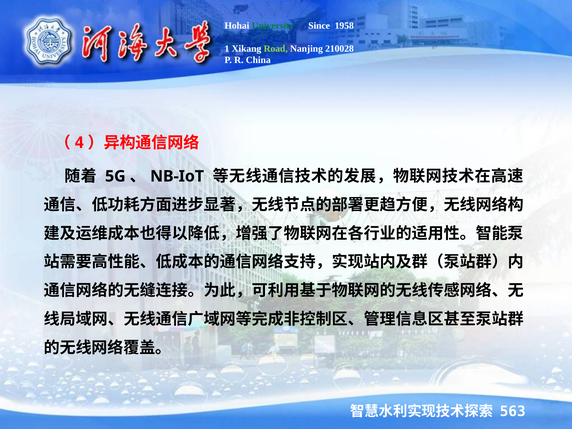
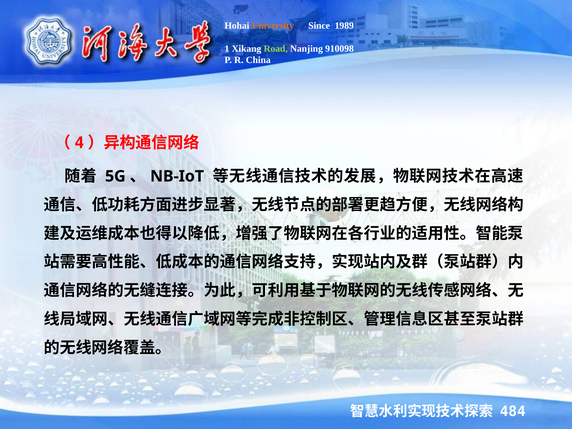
University colour: green -> orange
1958: 1958 -> 1989
210028: 210028 -> 910098
563: 563 -> 484
